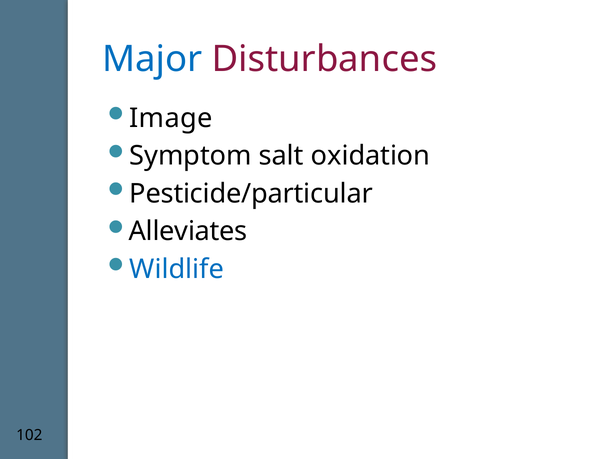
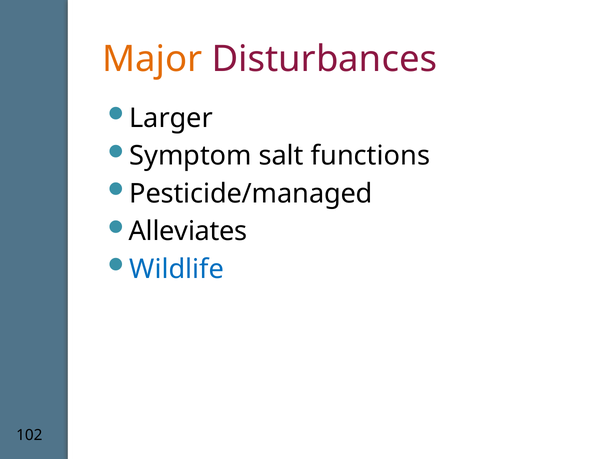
Major colour: blue -> orange
Image: Image -> Larger
oxidation: oxidation -> functions
Pesticide/particular: Pesticide/particular -> Pesticide/managed
